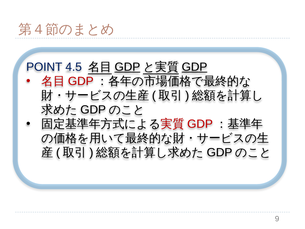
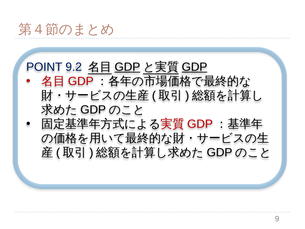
4.5: 4.5 -> 9.2
